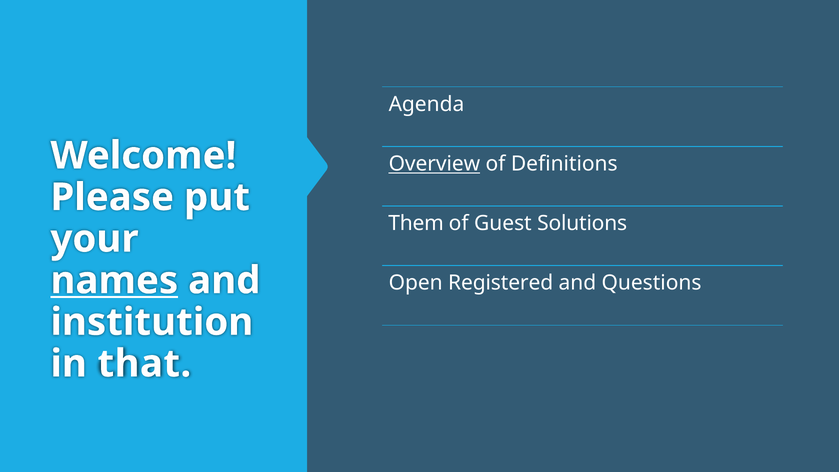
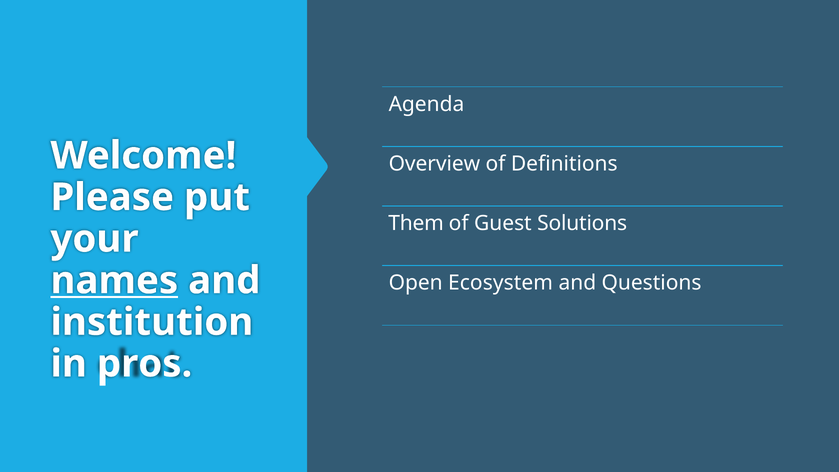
Overview underline: present -> none
Registered: Registered -> Ecosystem
that: that -> pros
